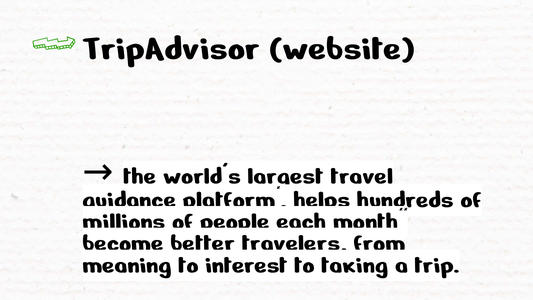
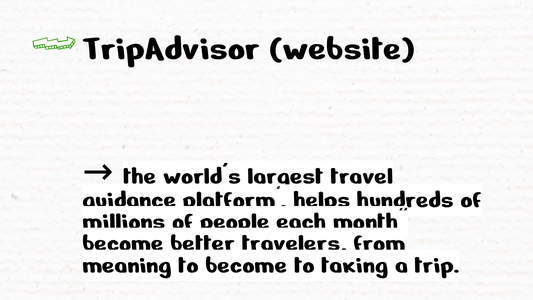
to interest: interest -> become
